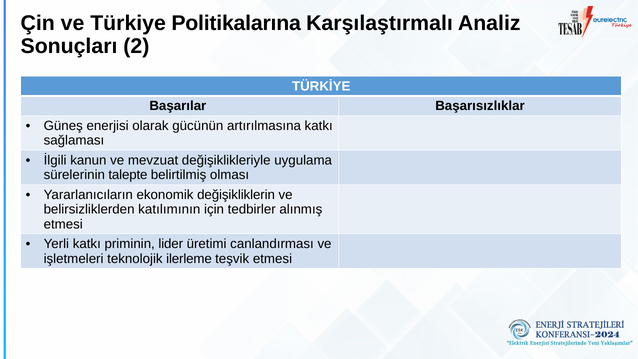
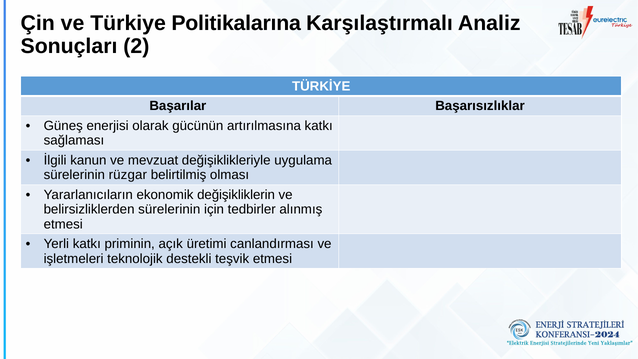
talepte: talepte -> rüzgar
belirsizliklerden katılımının: katılımının -> sürelerinin
lider: lider -> açık
ilerleme: ilerleme -> destekli
